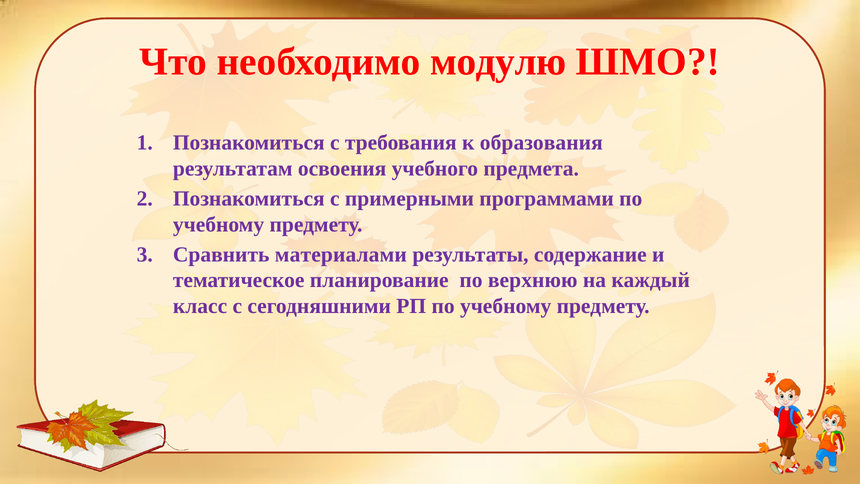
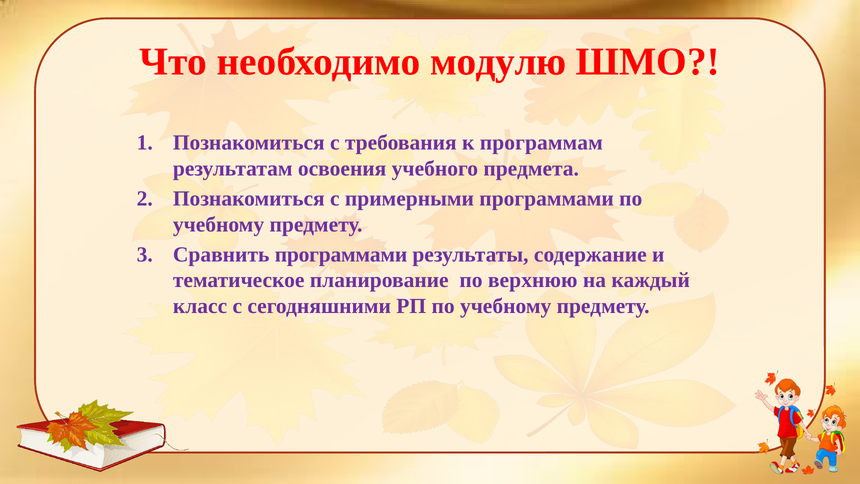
образования: образования -> программам
Сравнить материалами: материалами -> программами
